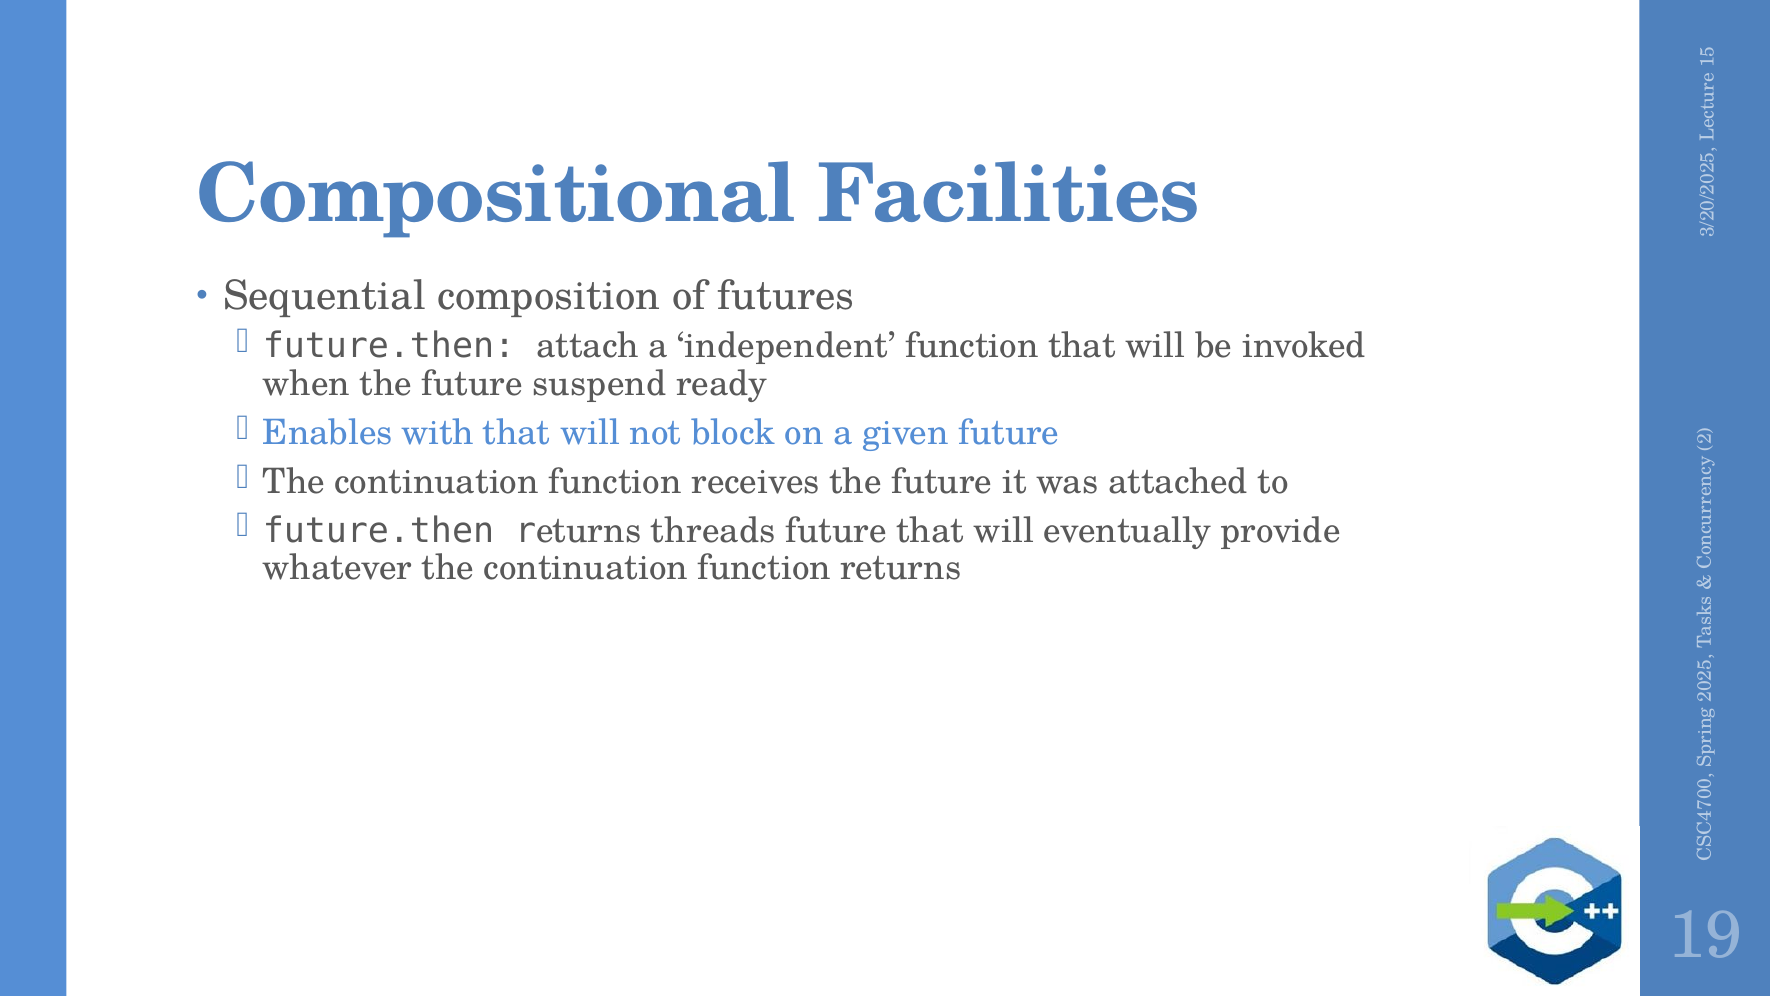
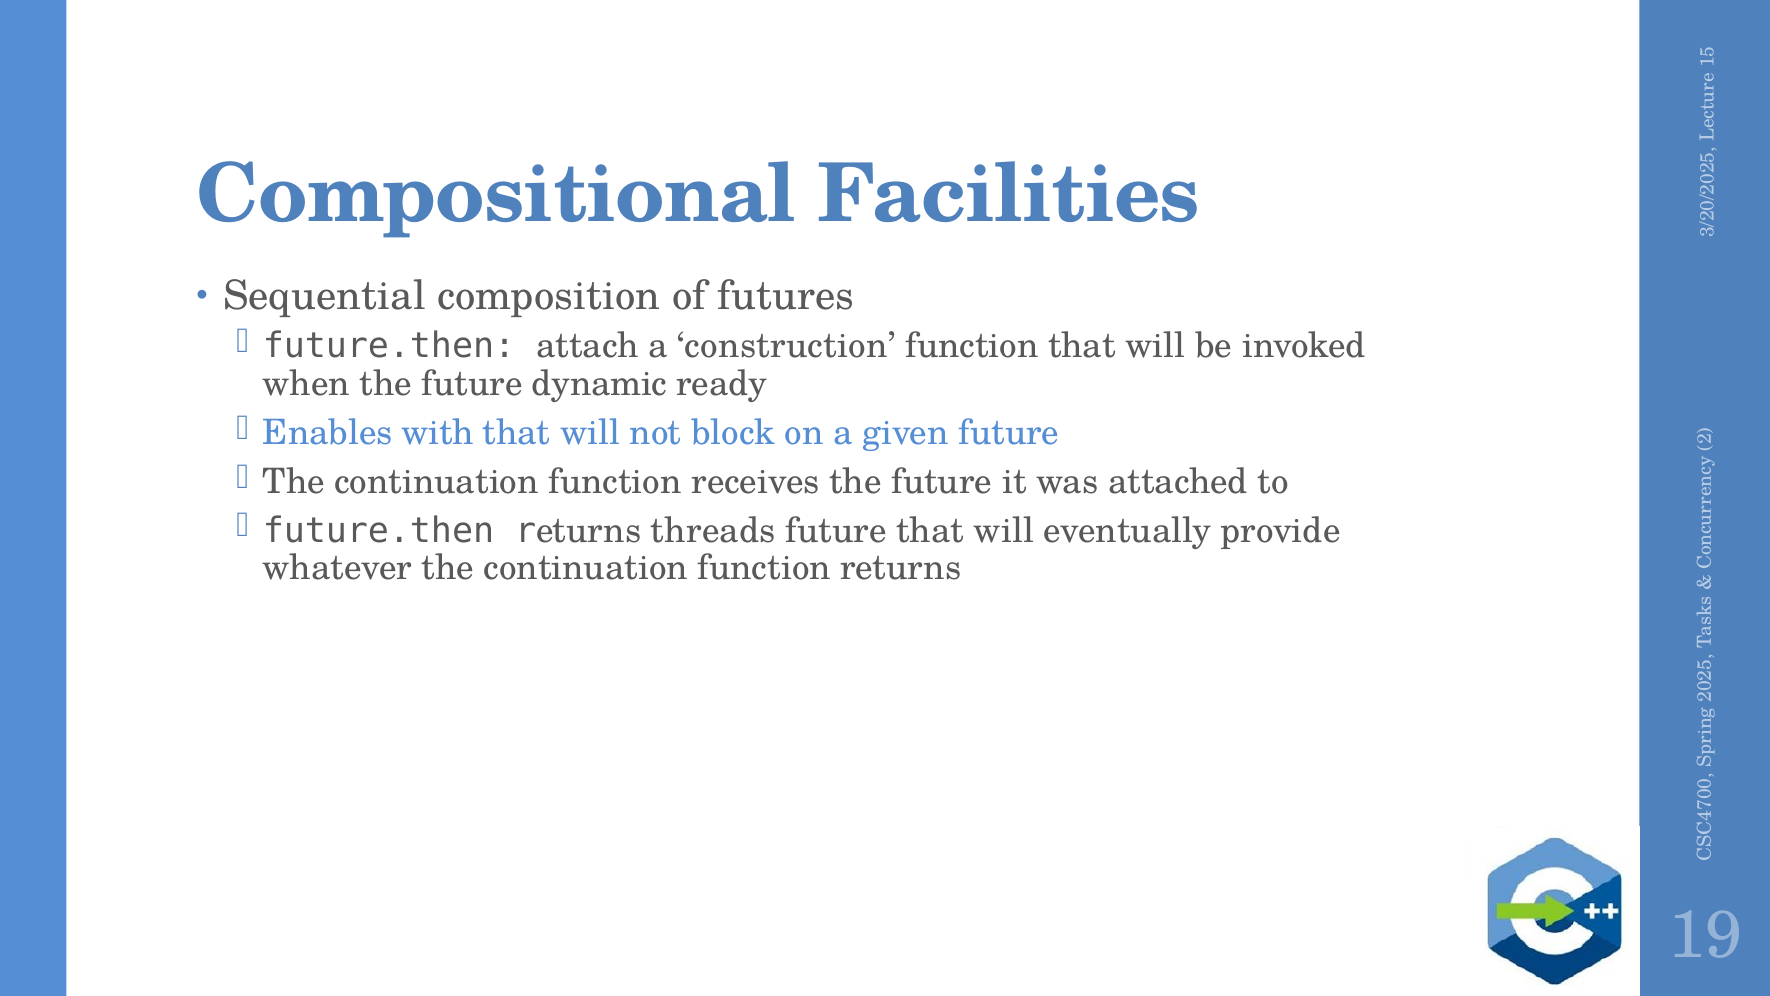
independent: independent -> construction
suspend: suspend -> dynamic
